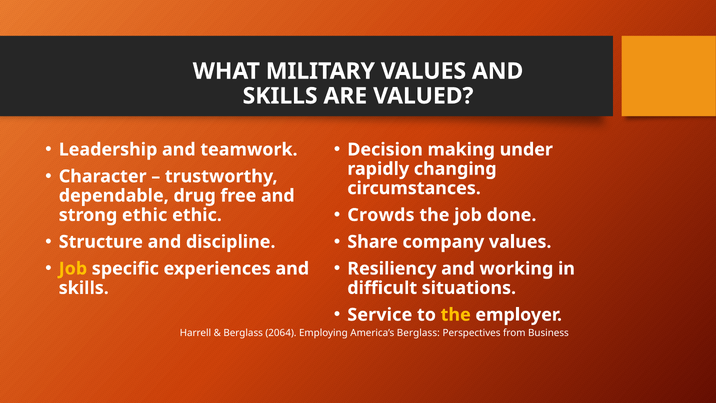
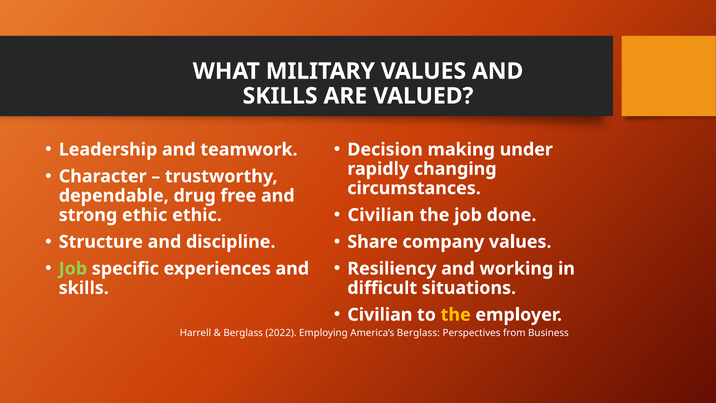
Crowds at (381, 215): Crowds -> Civilian
Job at (73, 268) colour: yellow -> light green
Service at (380, 315): Service -> Civilian
2064: 2064 -> 2022
